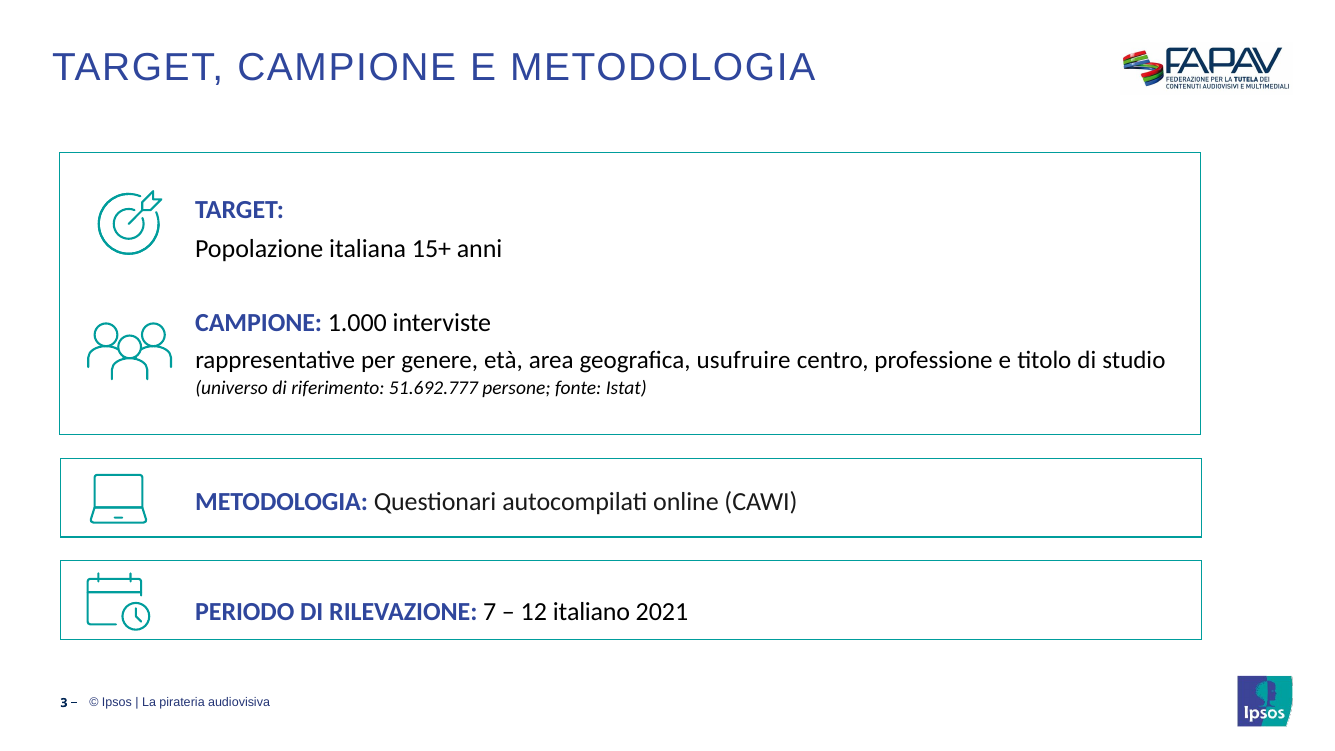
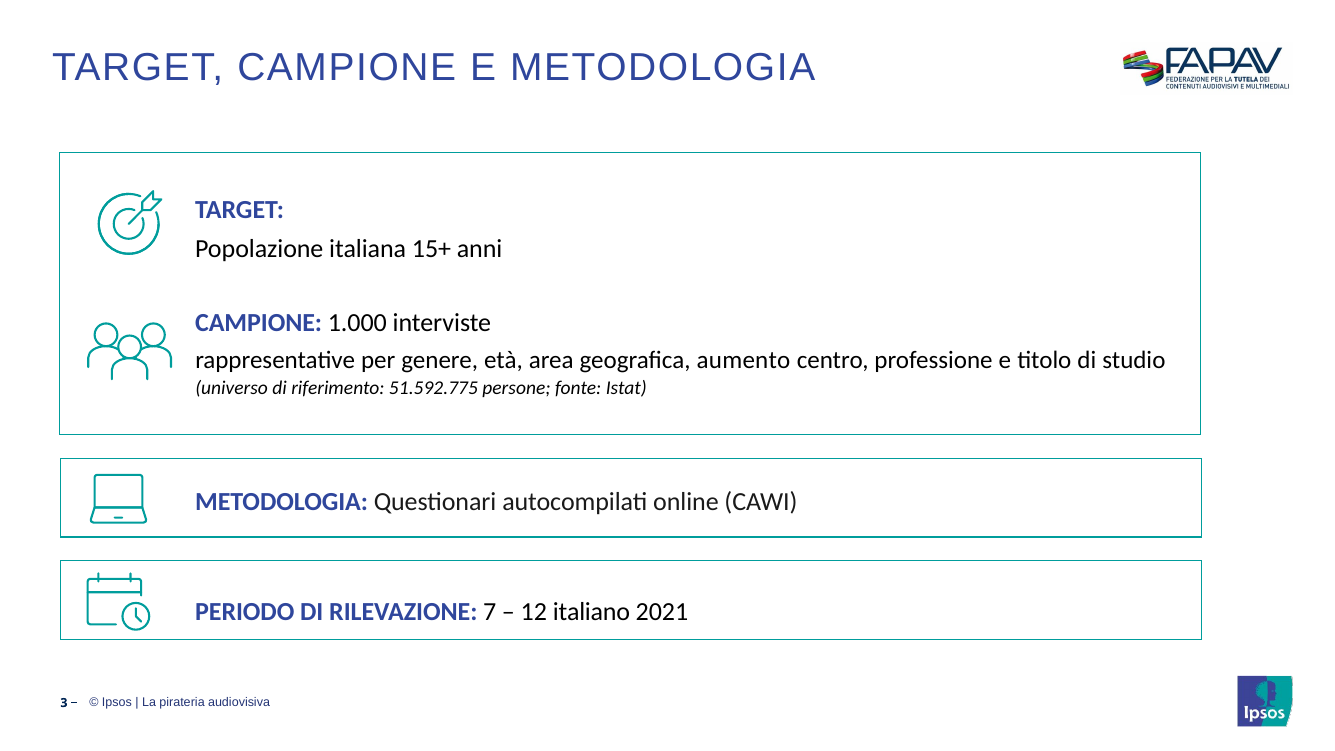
usufruire: usufruire -> aumento
51.692.777: 51.692.777 -> 51.592.775
